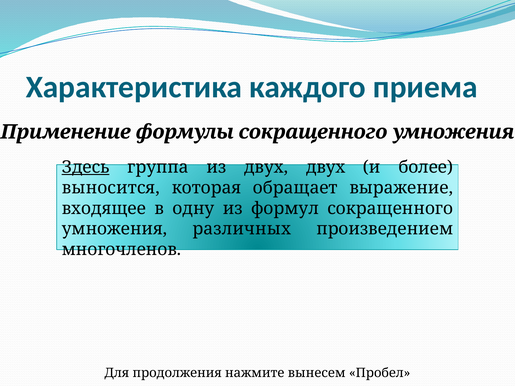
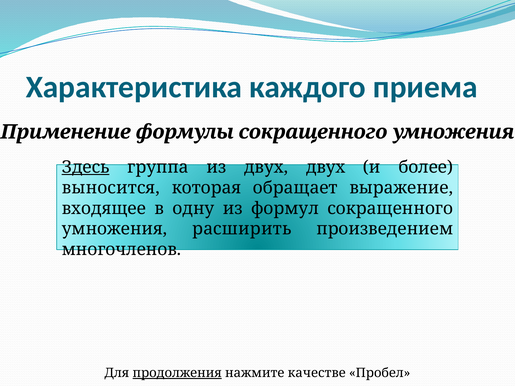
различных: различных -> расширить
продолжения underline: none -> present
вынесем: вынесем -> качестве
